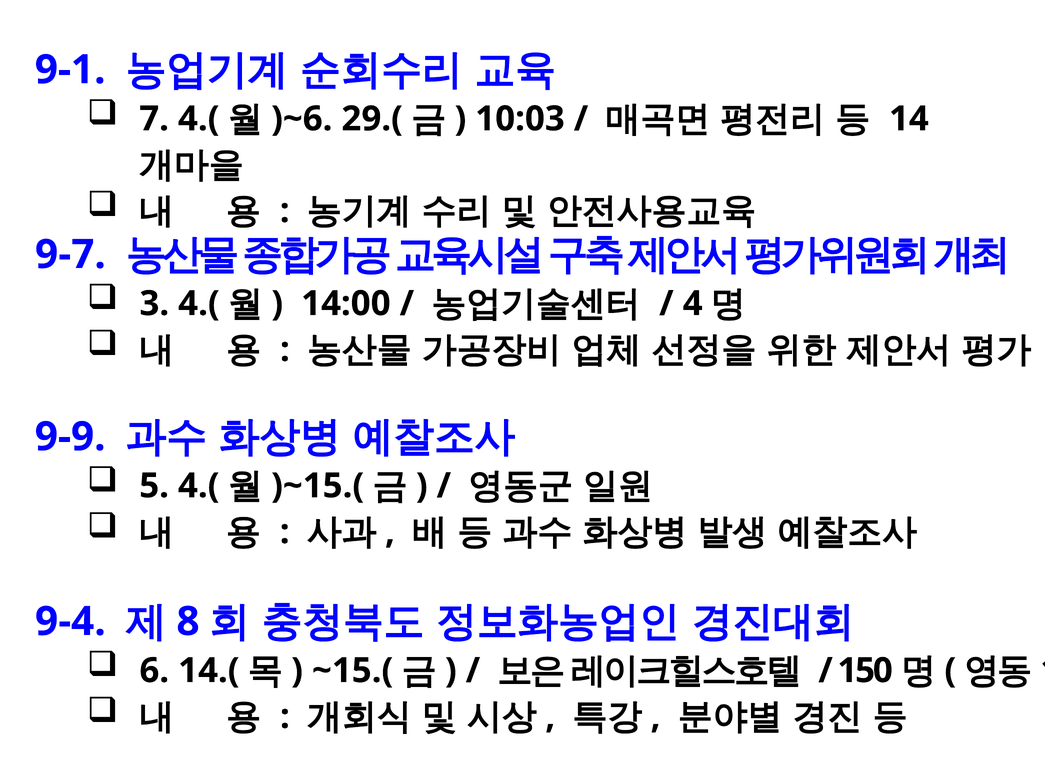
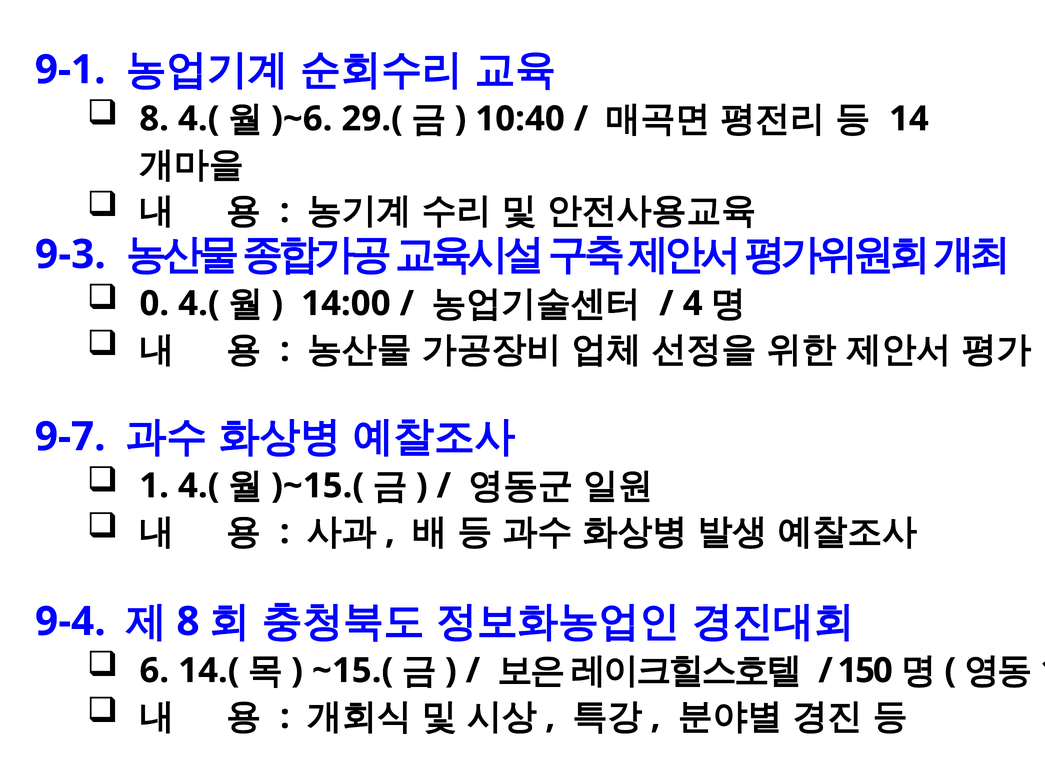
7 at (154, 119): 7 -> 8
10:03: 10:03 -> 10:40
9-7: 9-7 -> 9-3
3: 3 -> 0
9-9: 9-9 -> 9-7
5: 5 -> 1
